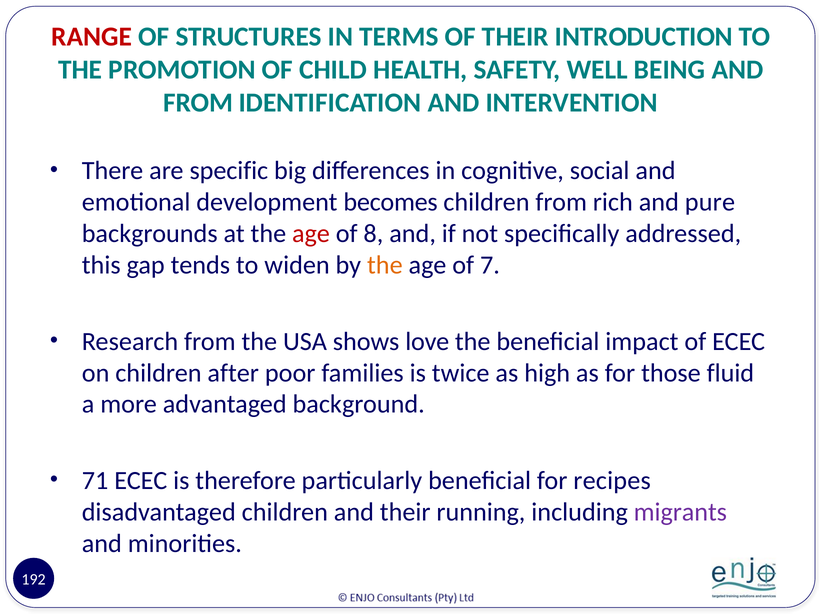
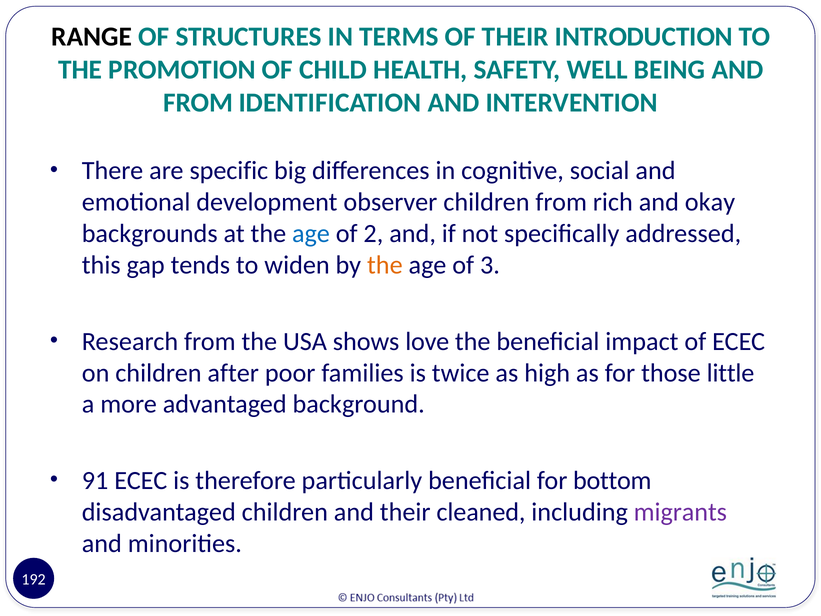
RANGE colour: red -> black
becomes: becomes -> observer
pure: pure -> okay
age at (311, 234) colour: red -> blue
8: 8 -> 2
7: 7 -> 3
fluid: fluid -> little
71: 71 -> 91
recipes: recipes -> bottom
running: running -> cleaned
